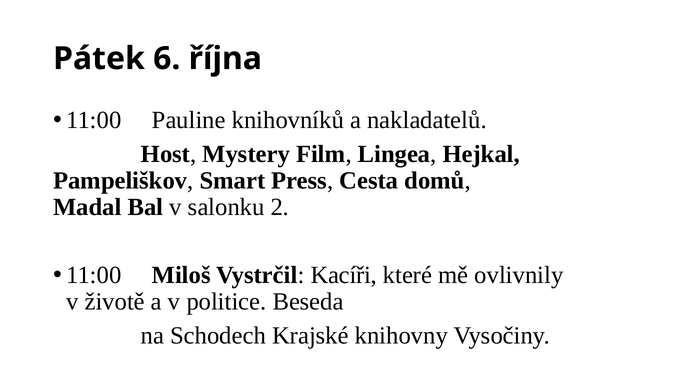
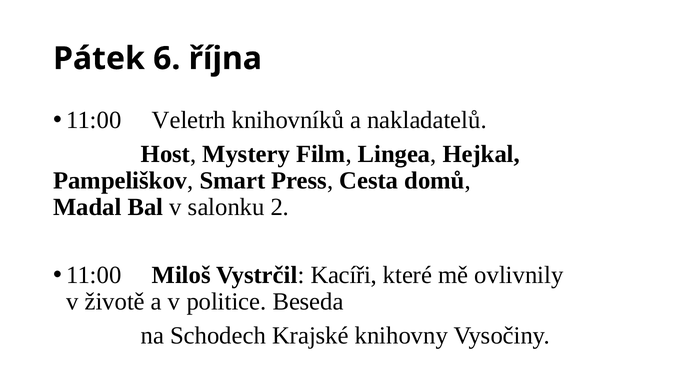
Pauline: Pauline -> Veletrh
